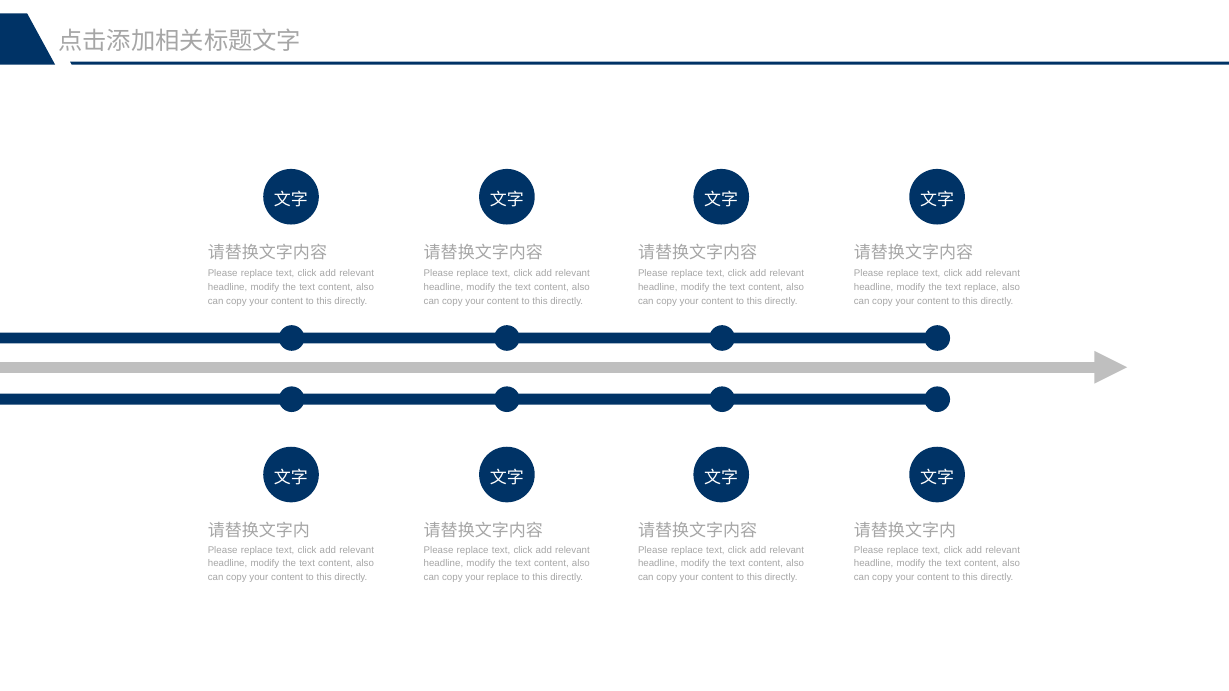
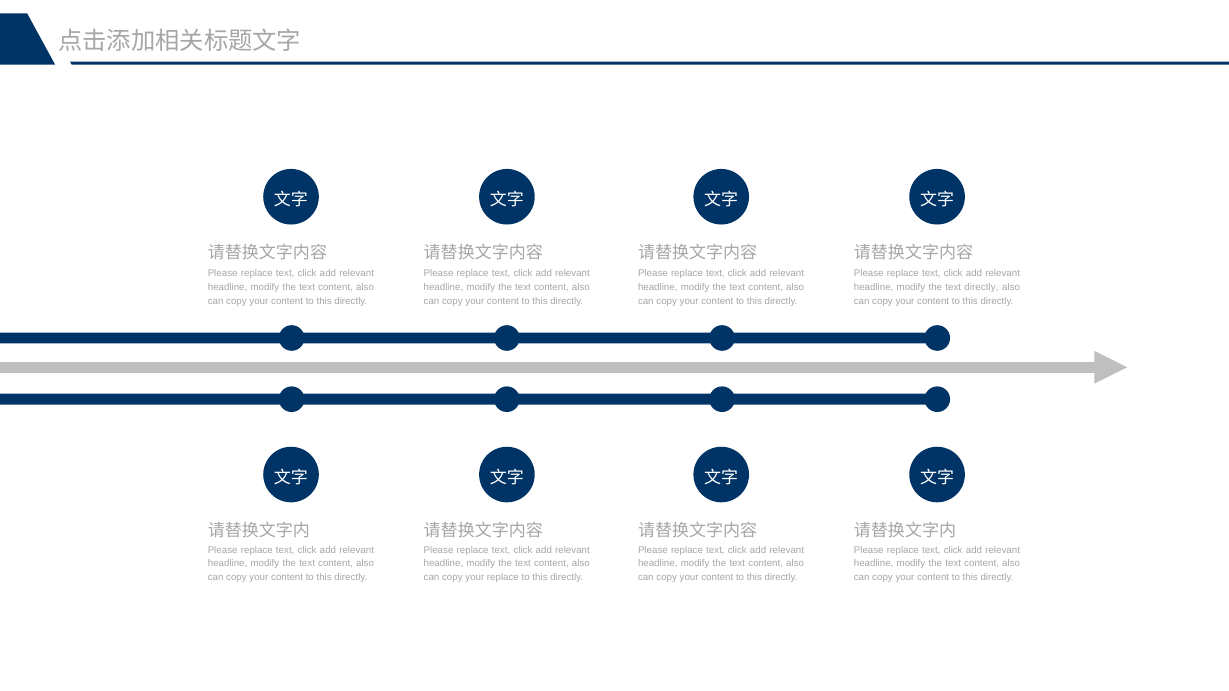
text replace: replace -> directly
